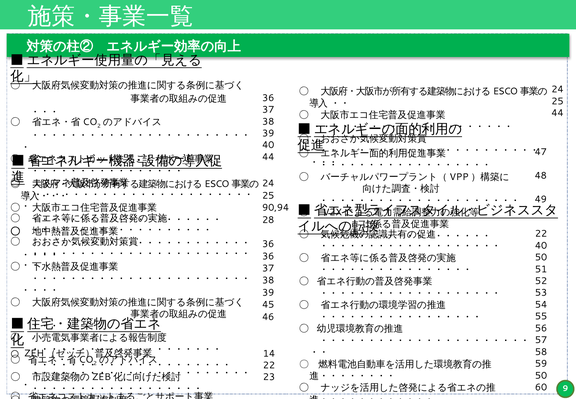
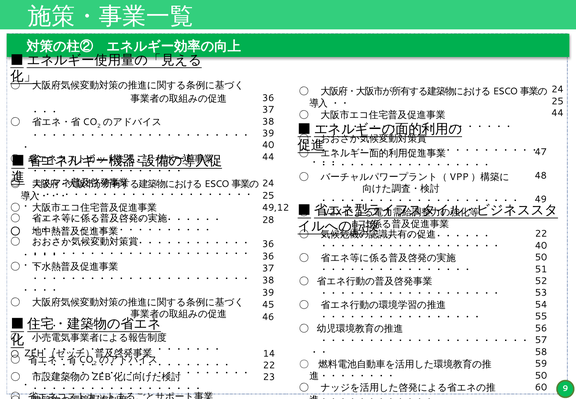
90,94: 90,94 -> 49,12
